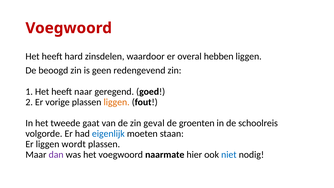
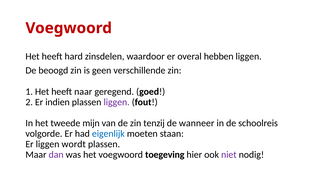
redengevend: redengevend -> verschillende
vorige: vorige -> indien
liggen at (117, 102) colour: orange -> purple
gaat: gaat -> mijn
geval: geval -> tenzij
groenten: groenten -> wanneer
naarmate: naarmate -> toegeving
niet colour: blue -> purple
